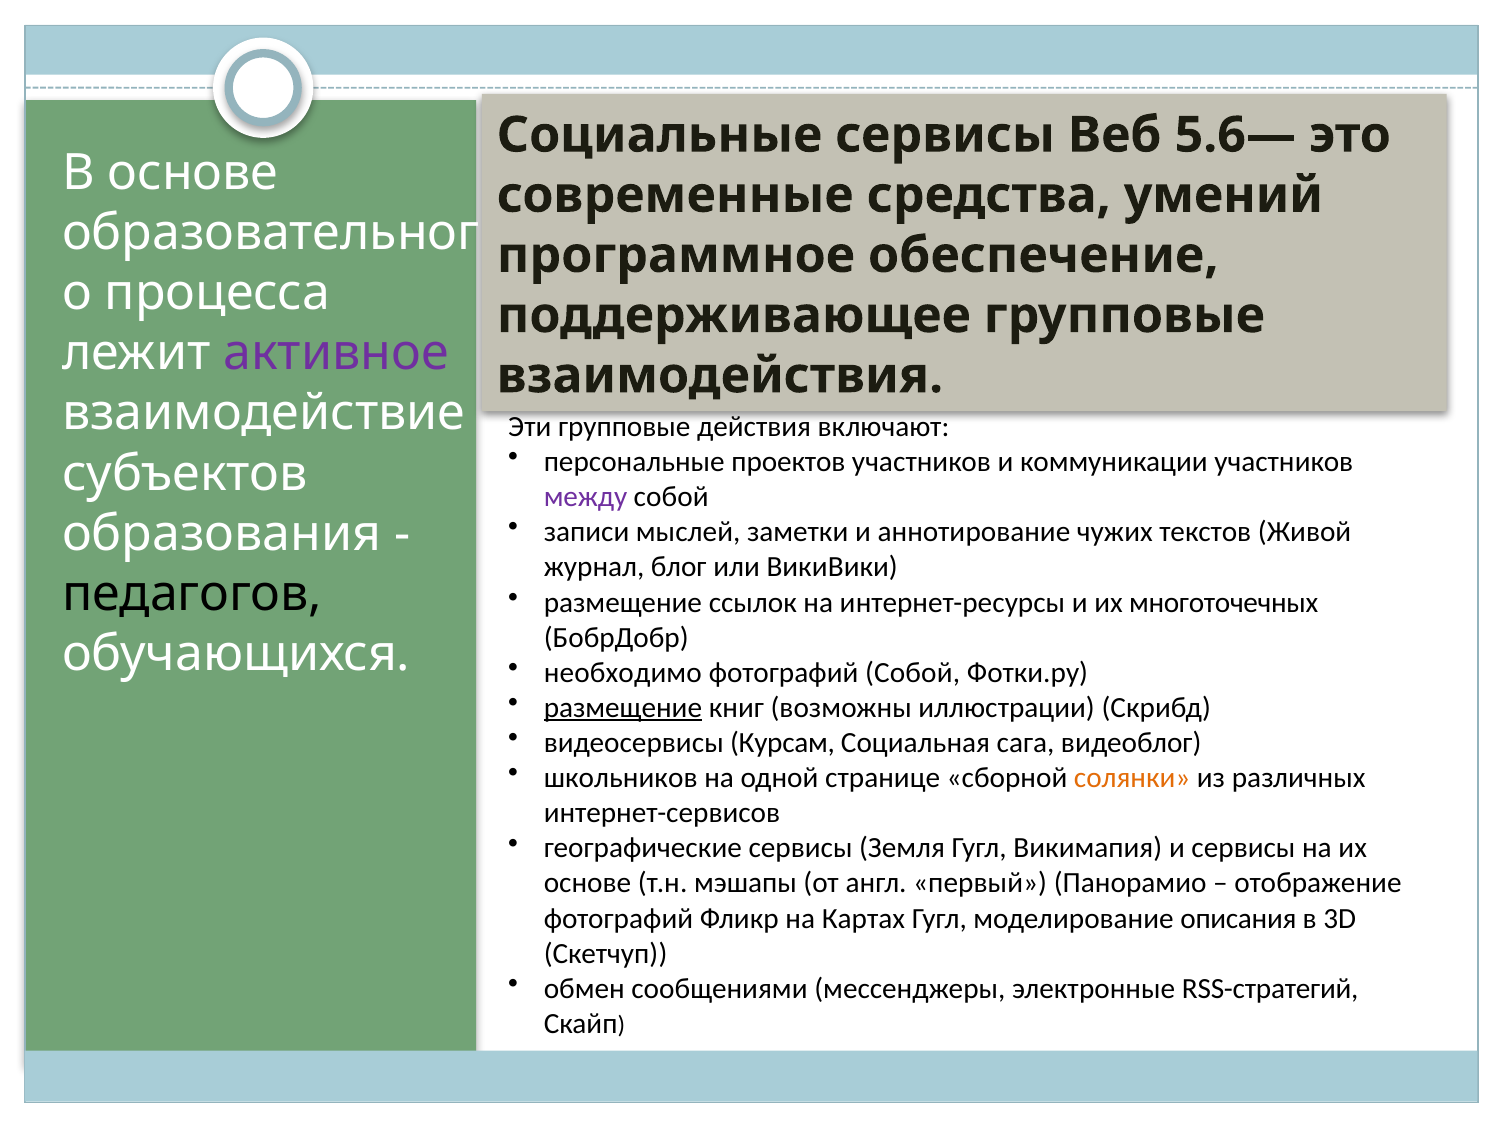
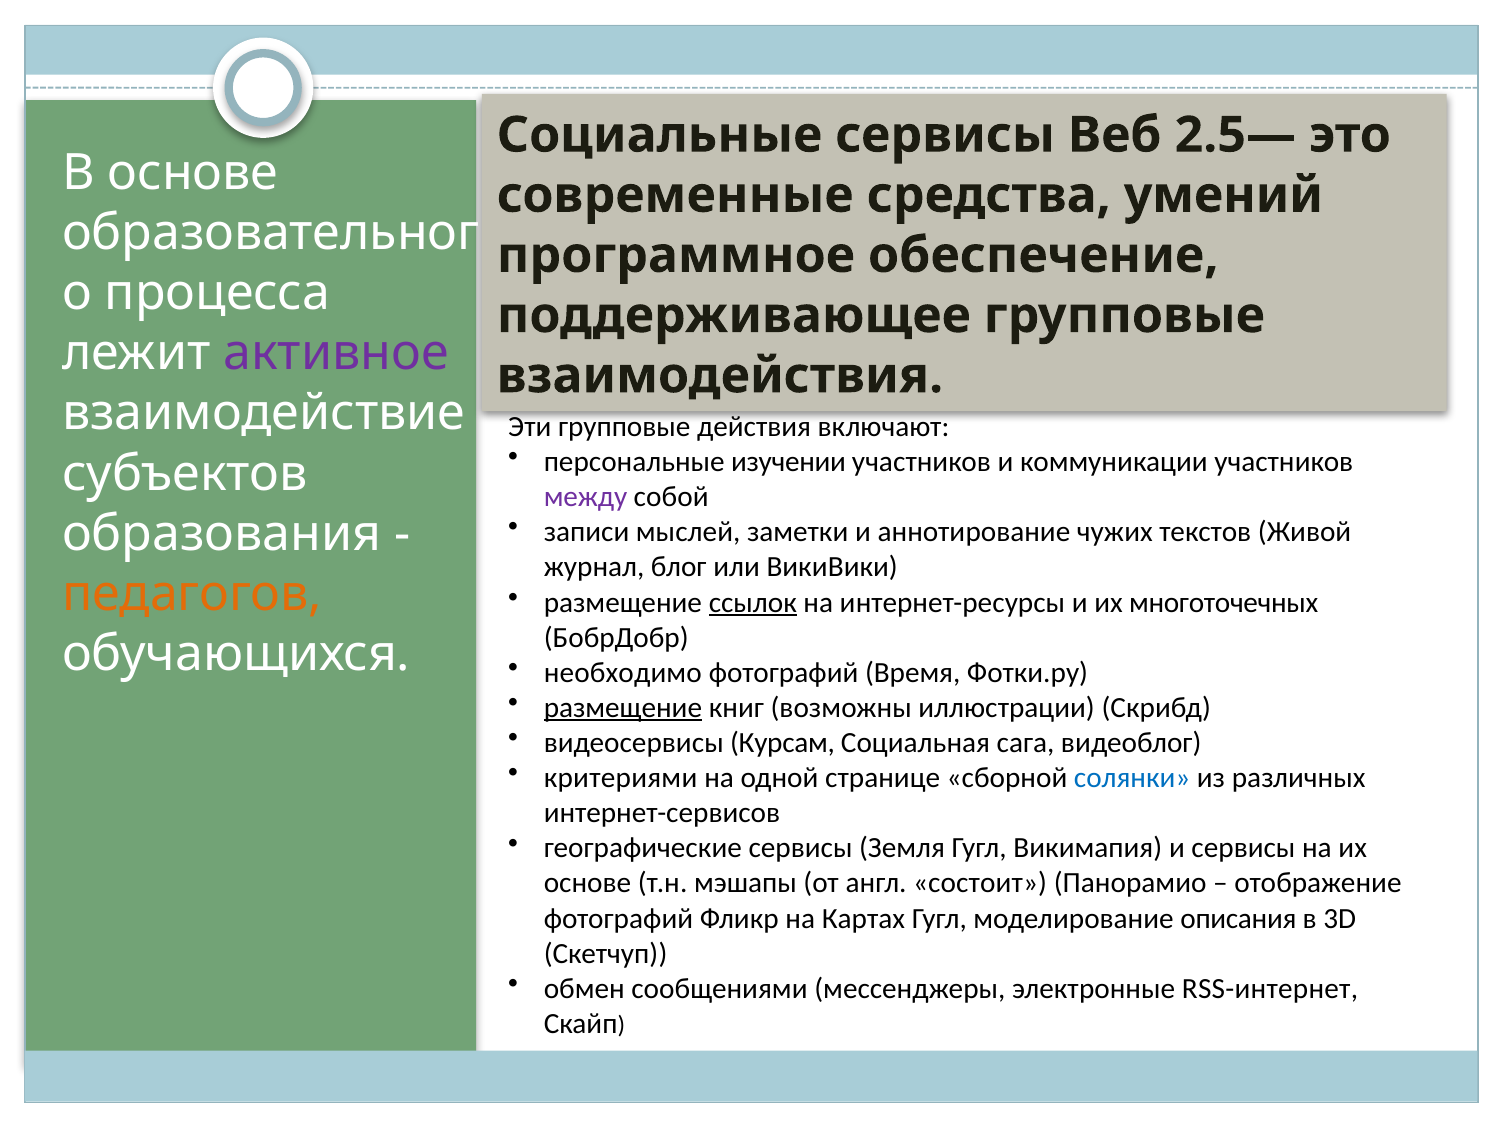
5.6—: 5.6— -> 2.5—
проектов: проектов -> изучении
педагогов colour: black -> orange
ссылок underline: none -> present
фотографий Собой: Собой -> Время
школьников: школьников -> критериями
солянки colour: orange -> blue
первый: первый -> состоит
RSS-стратегий: RSS-стратегий -> RSS-интернет
